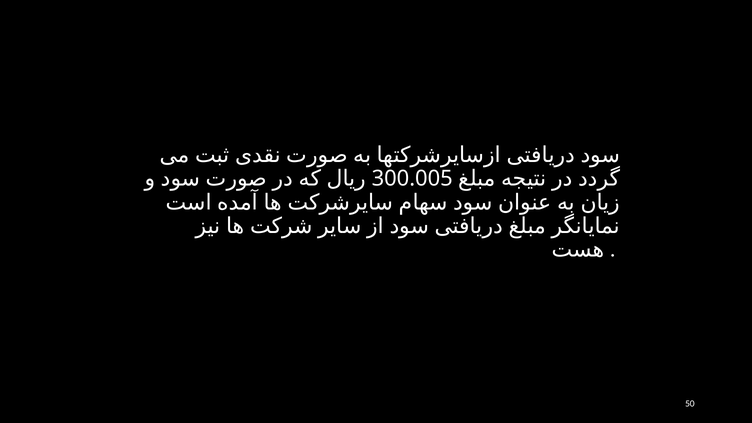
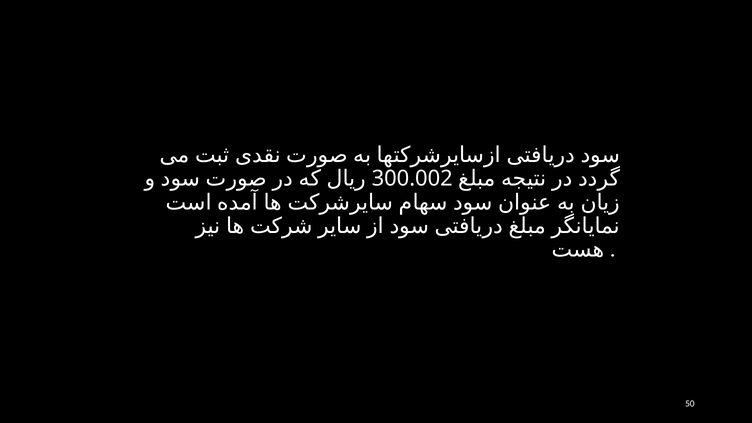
300.005: 300.005 -> 300.002
